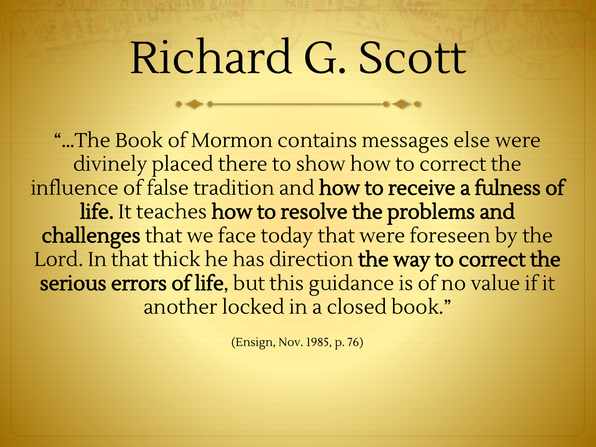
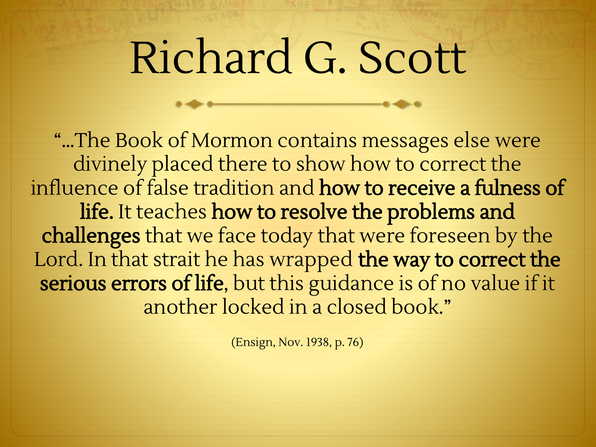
thick: thick -> strait
direction: direction -> wrapped
1985: 1985 -> 1938
